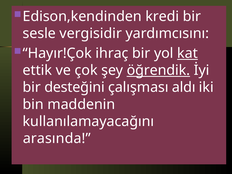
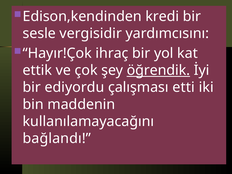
kat underline: present -> none
desteğini: desteğini -> ediyordu
aldı: aldı -> etti
arasında: arasında -> bağlandı
